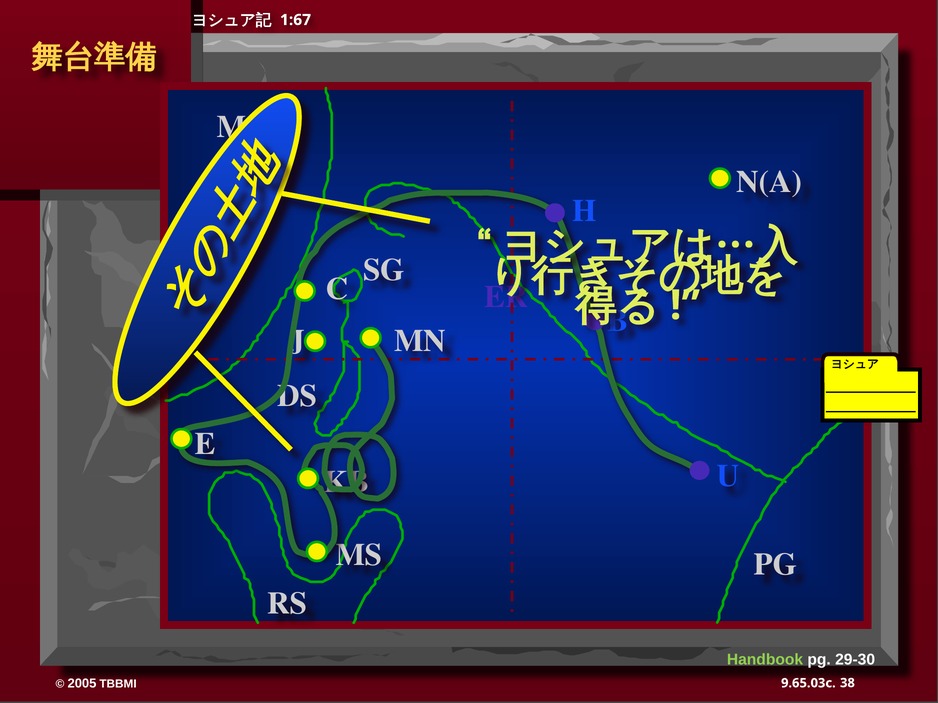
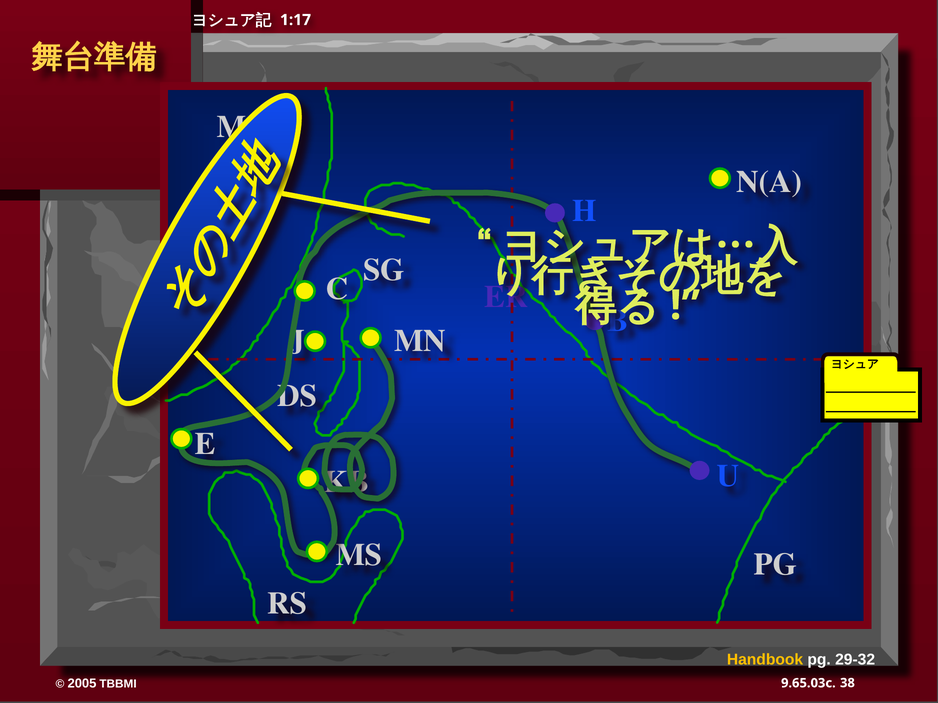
1:67: 1:67 -> 1:17
Handbook colour: light green -> yellow
29-30: 29-30 -> 29-32
